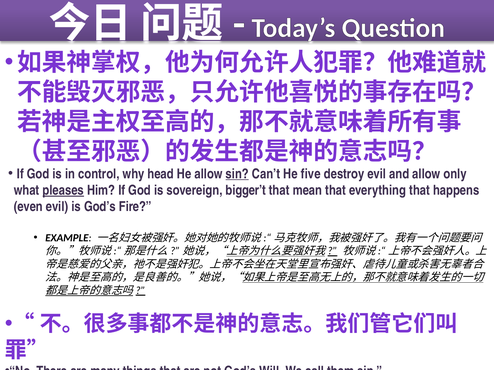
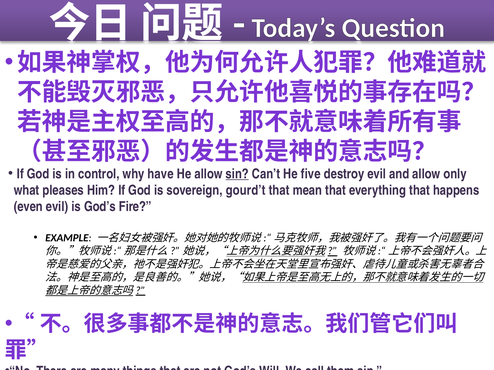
head: head -> have
pleases underline: present -> none
bigger’t: bigger’t -> gourd’t
